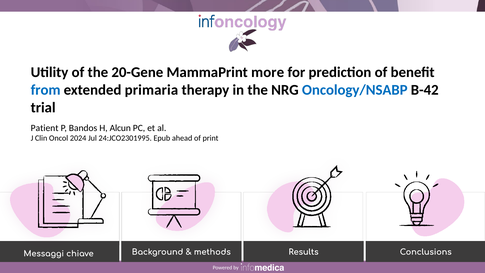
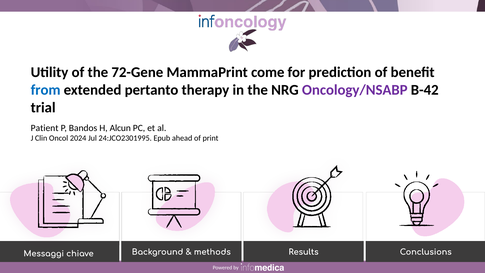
20-Gene: 20-Gene -> 72-Gene
more: more -> come
primaria: primaria -> pertanto
Oncology/NSABP colour: blue -> purple
